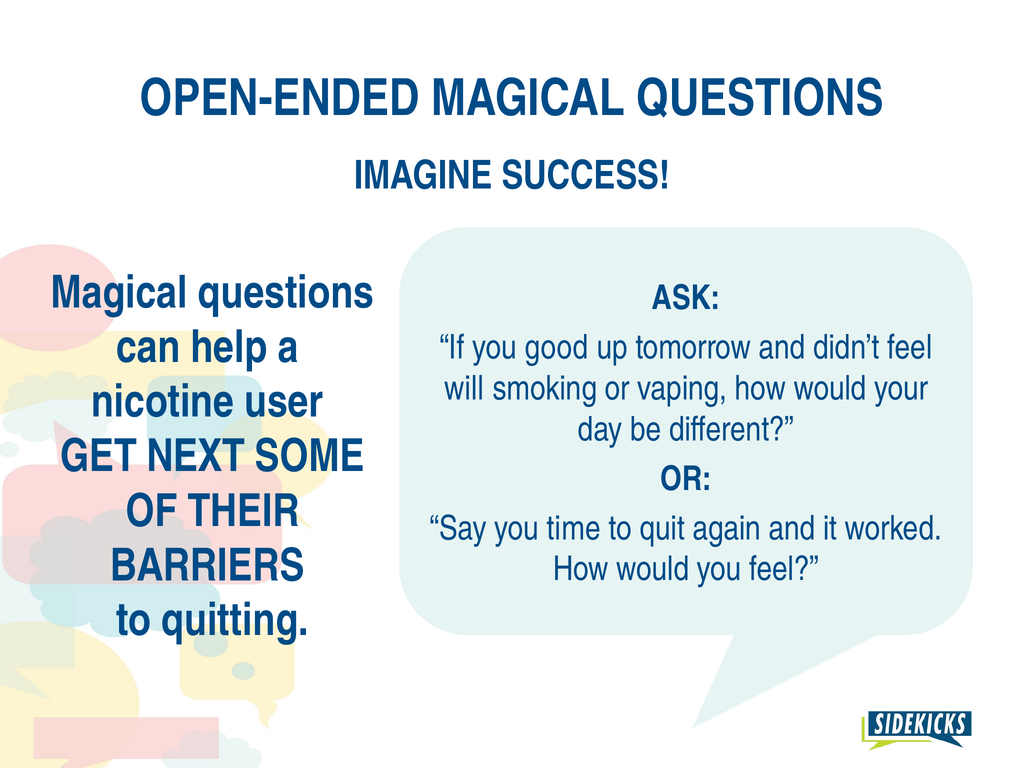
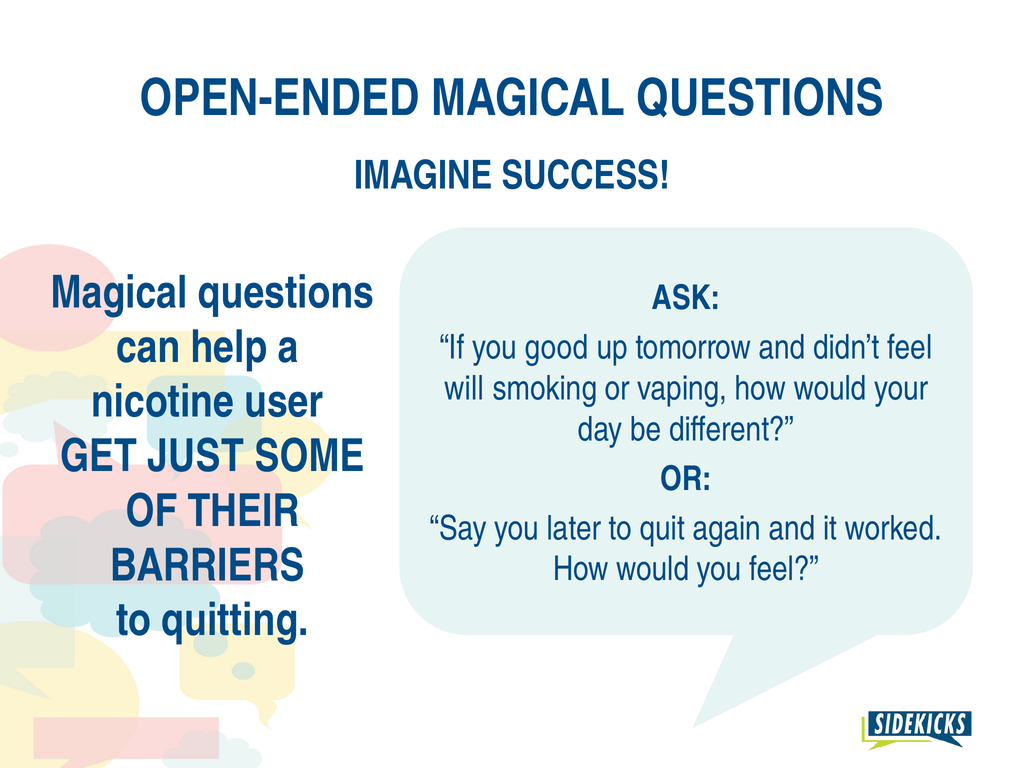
NEXT: NEXT -> JUST
time: time -> later
